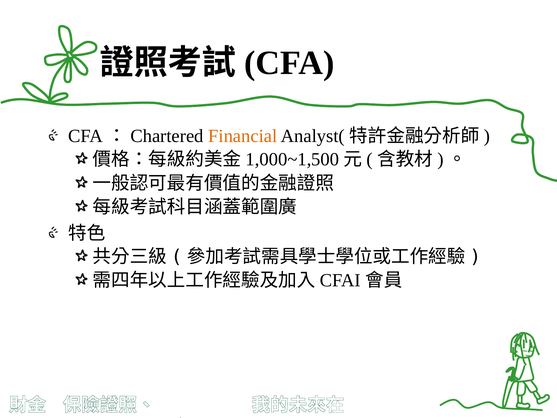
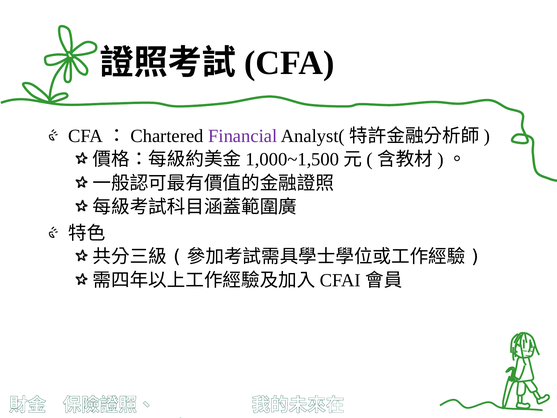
Financial colour: orange -> purple
